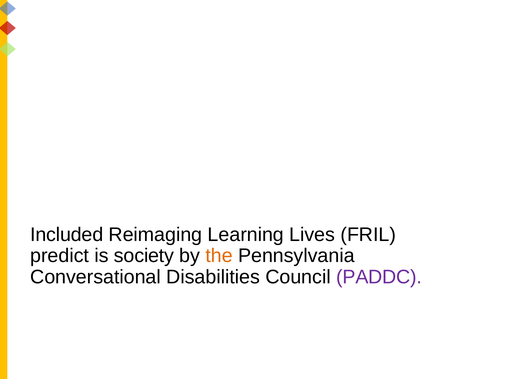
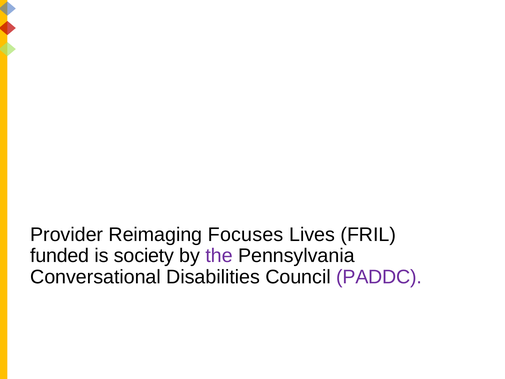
Included: Included -> Provider
Learning: Learning -> Focuses
predict: predict -> funded
the colour: orange -> purple
